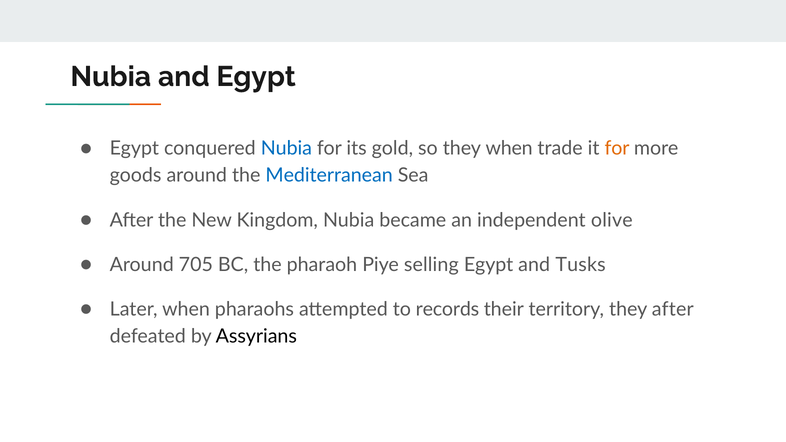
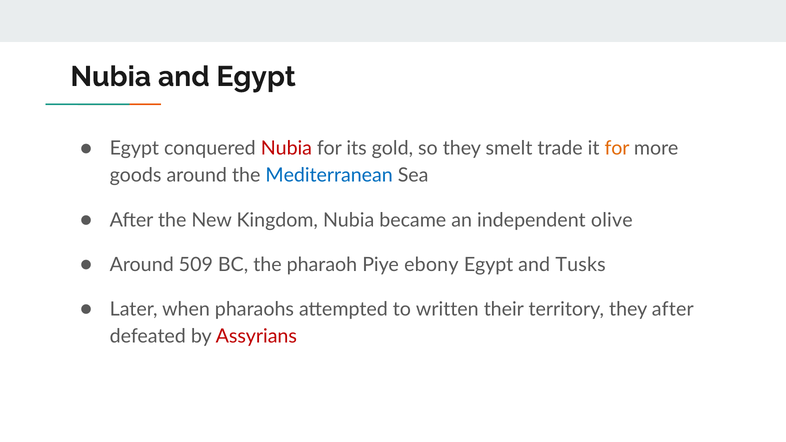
Nubia at (286, 148) colour: blue -> red
they when: when -> smelt
705: 705 -> 509
selling: selling -> ebony
records: records -> written
Assyrians colour: black -> red
